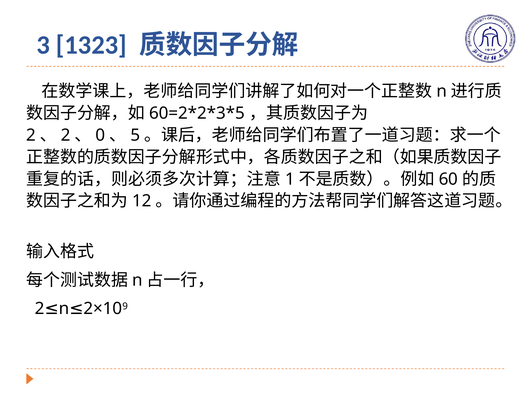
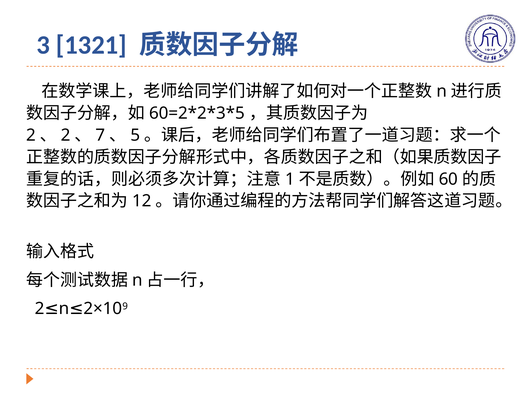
1323: 1323 -> 1321
0: 0 -> 7
